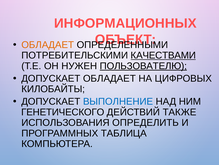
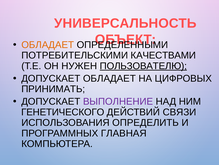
ИНФОРМАЦИОННЫХ: ИНФОРМАЦИОННЫХ -> УНИВЕРСАЛЬНОСТЬ
КАЧЕСТВАМИ underline: present -> none
КИЛОБАЙТЫ: КИЛОБАЙТЫ -> ПРИНИМАТЬ
ВЫПОЛНЕНИЕ colour: blue -> purple
ТАКЖЕ: ТАКЖЕ -> СВЯЗИ
ТАБЛИЦА: ТАБЛИЦА -> ГЛАВНАЯ
